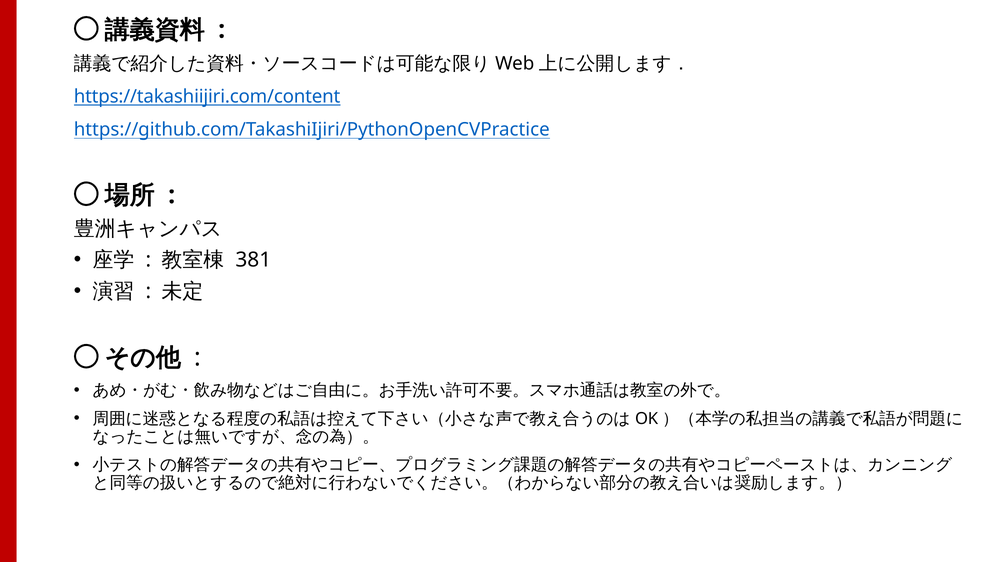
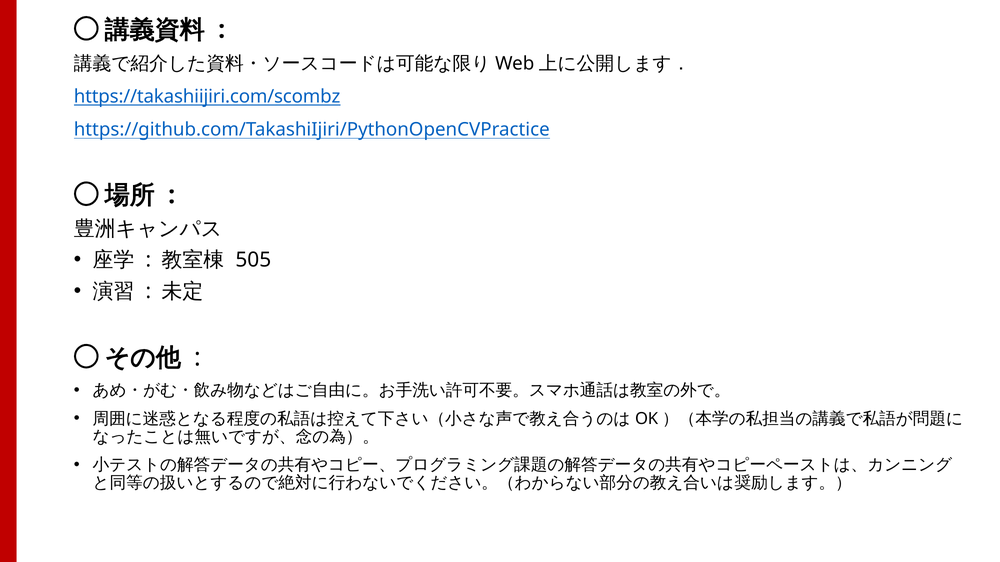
https://takashiijiri.com/content: https://takashiijiri.com/content -> https://takashiijiri.com/scombz
381: 381 -> 505
